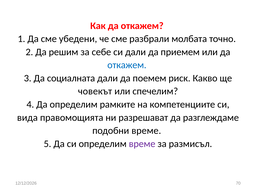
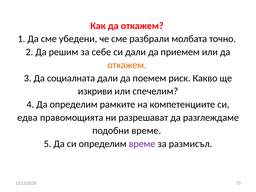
откажем at (127, 65) colour: blue -> orange
човекът: човекът -> изкриви
вида: вида -> едва
